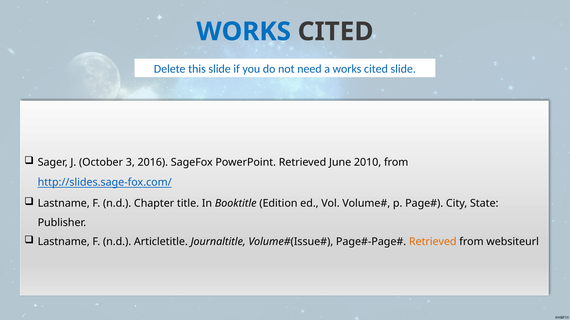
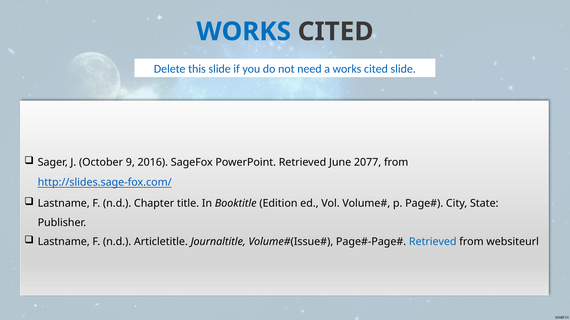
3: 3 -> 9
2010: 2010 -> 2077
Retrieved at (433, 242) colour: orange -> blue
